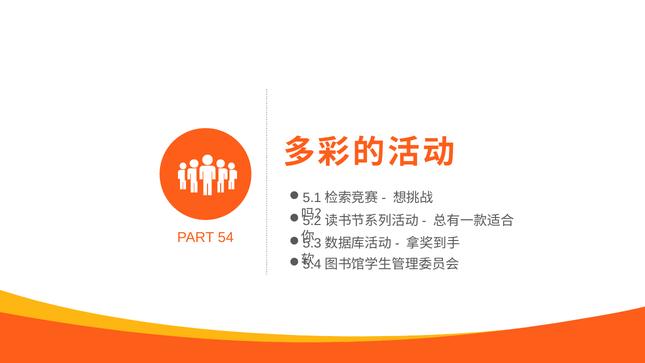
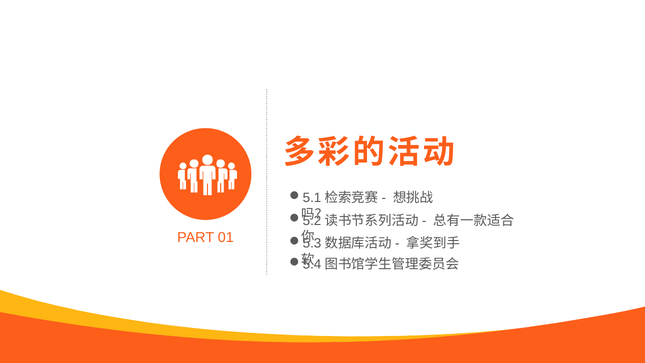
54: 54 -> 01
